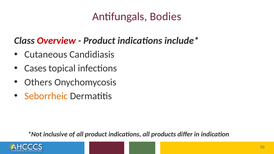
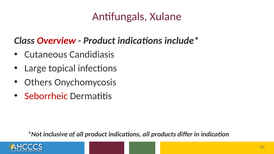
Bodies: Bodies -> Xulane
Cases: Cases -> Large
Seborrheic colour: orange -> red
